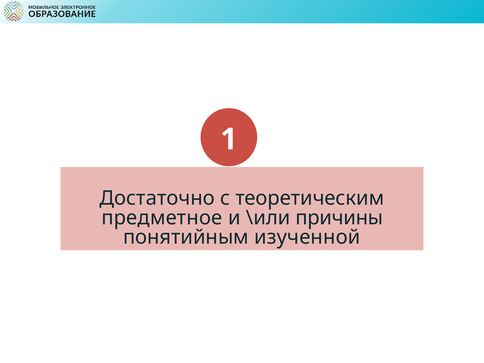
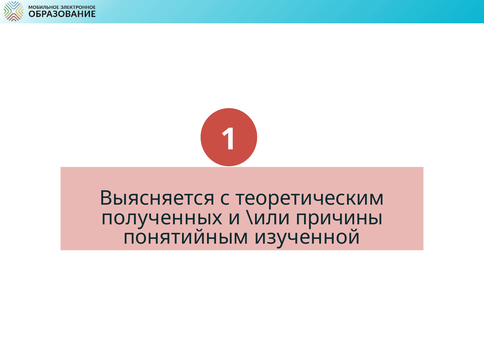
Достаточно: Достаточно -> Выясняется
предметное: предметное -> полученных
